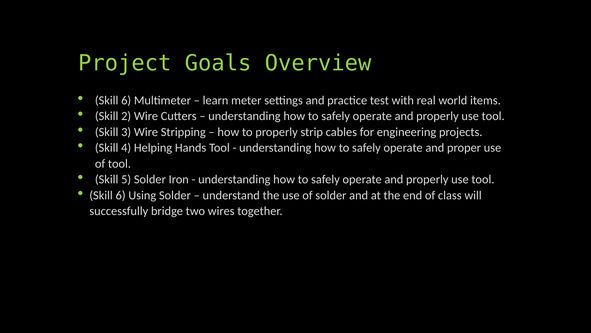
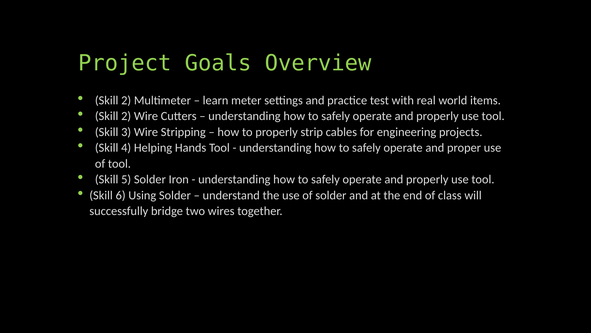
6 at (126, 100): 6 -> 2
